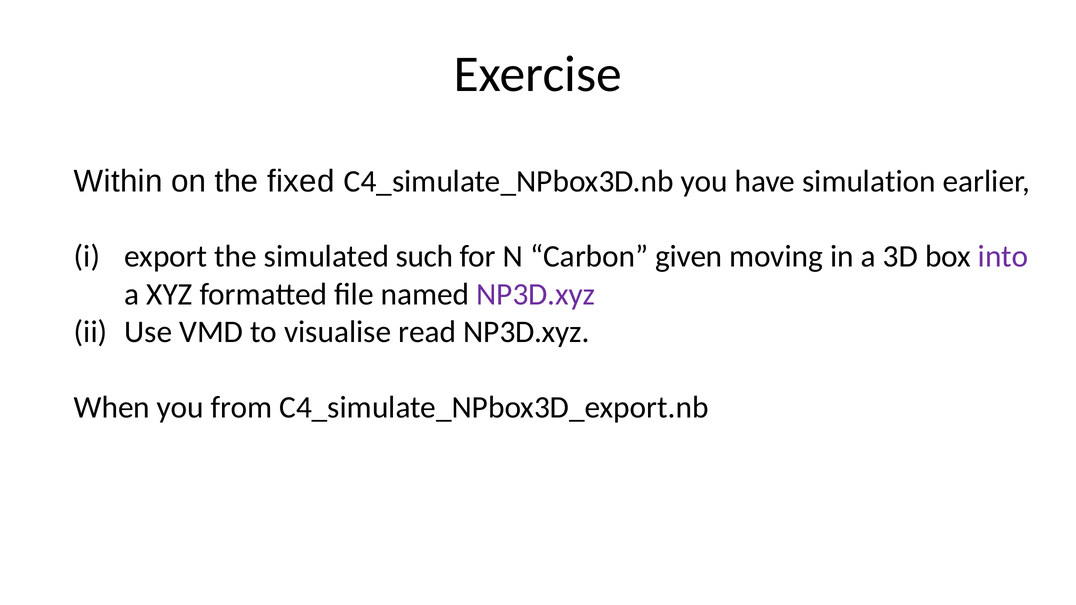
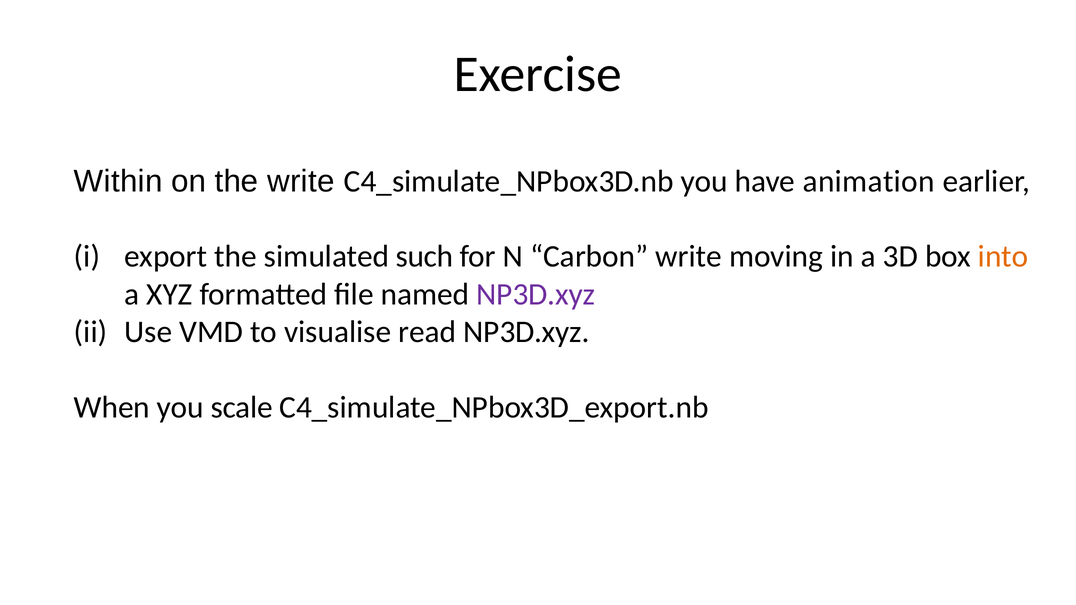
the fixed: fixed -> write
simulation: simulation -> animation
Carbon given: given -> write
into colour: purple -> orange
from: from -> scale
